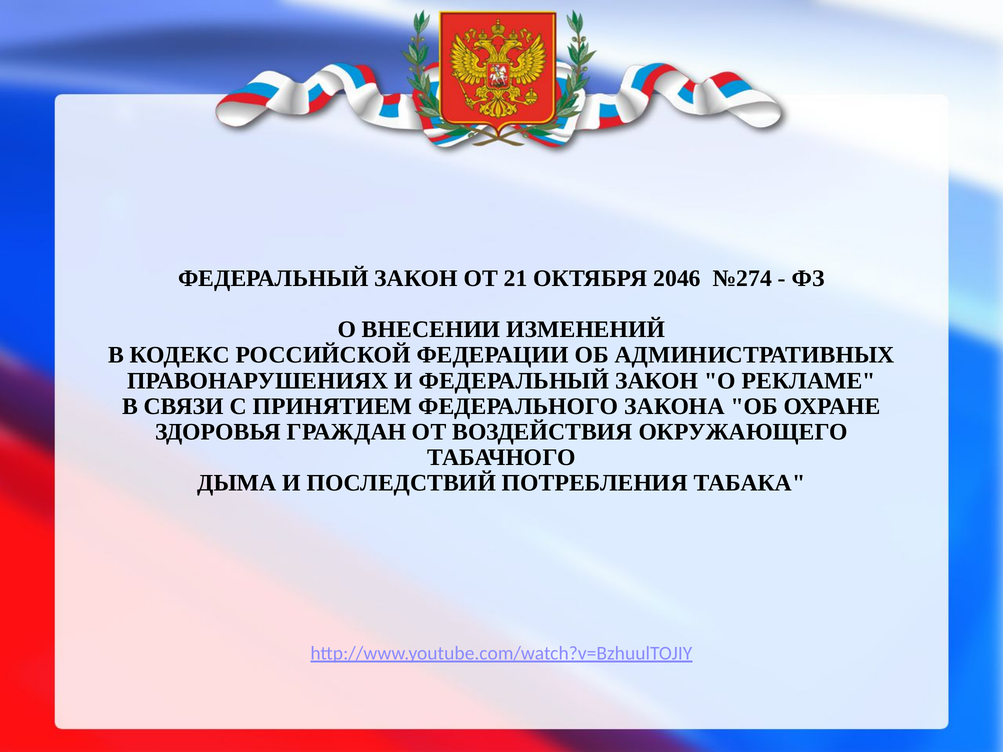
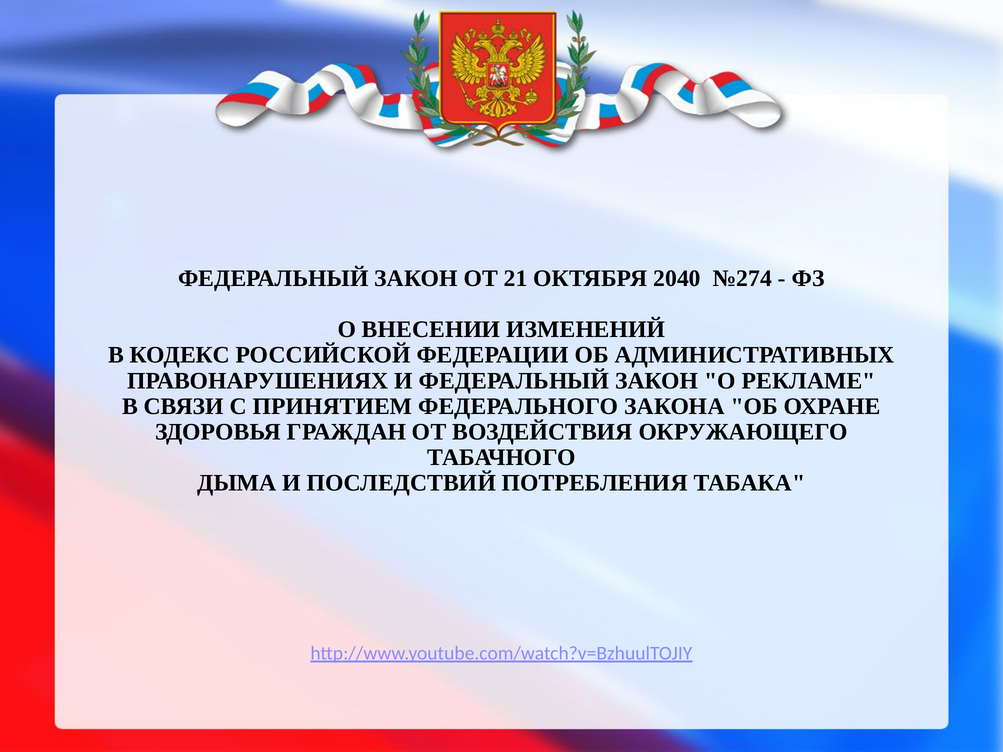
2046: 2046 -> 2040
